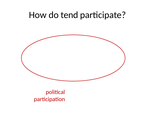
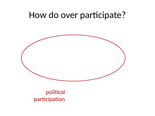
tend: tend -> over
